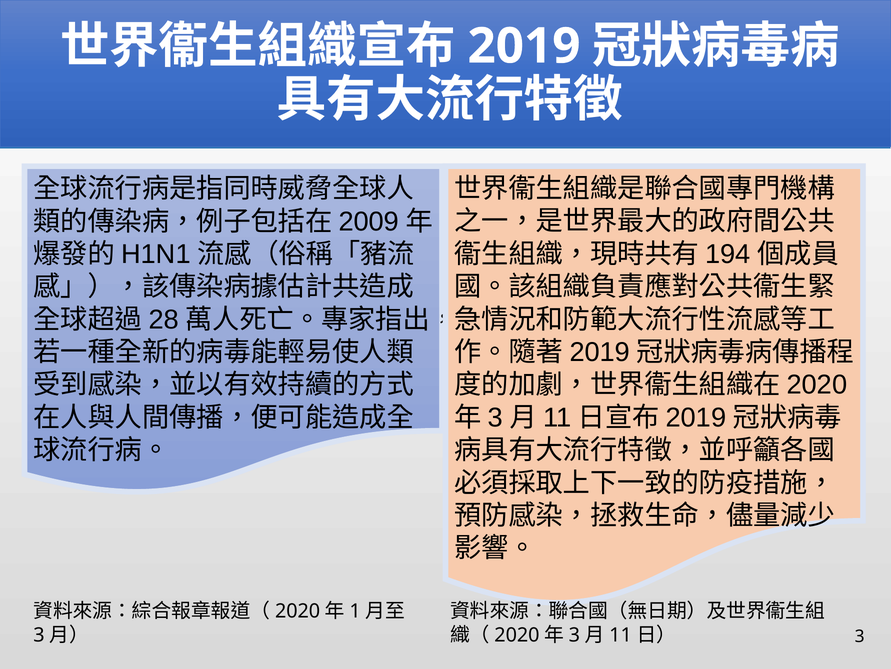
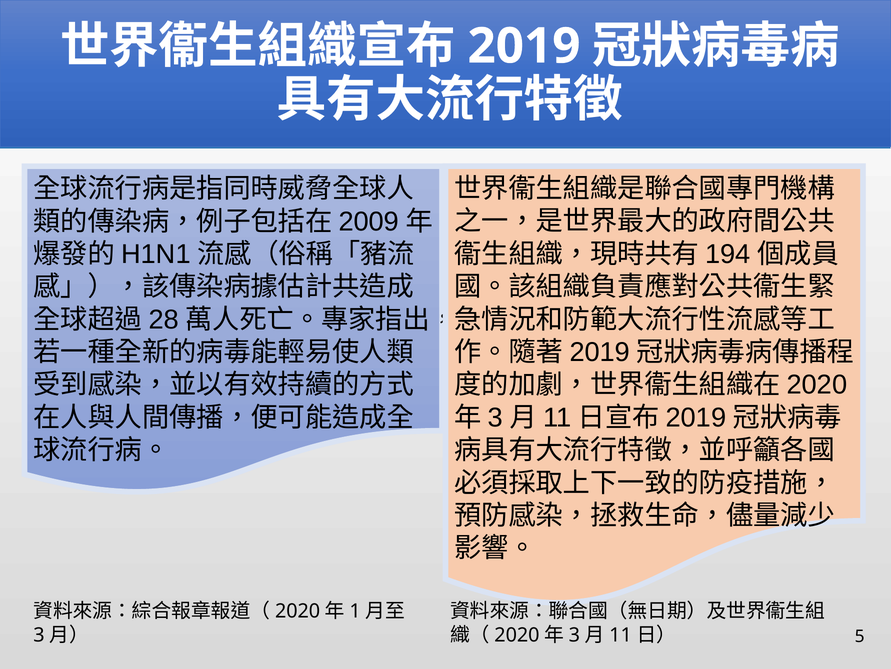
3: 3 -> 5
